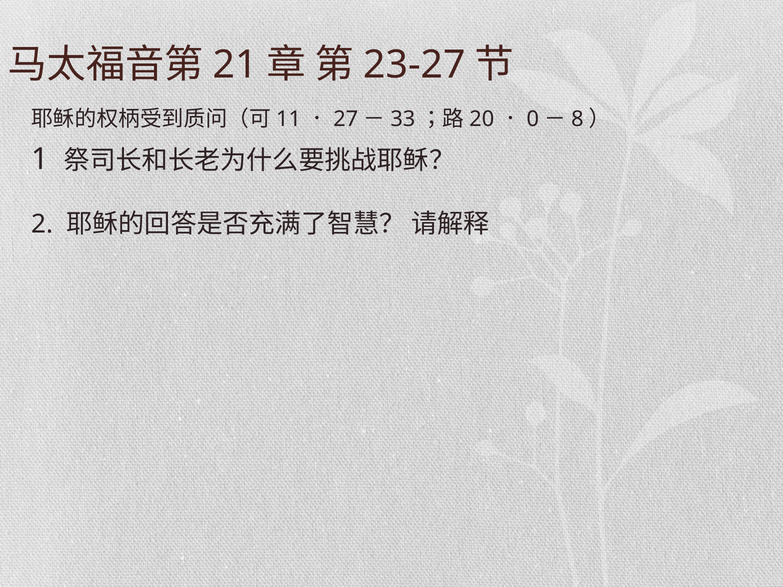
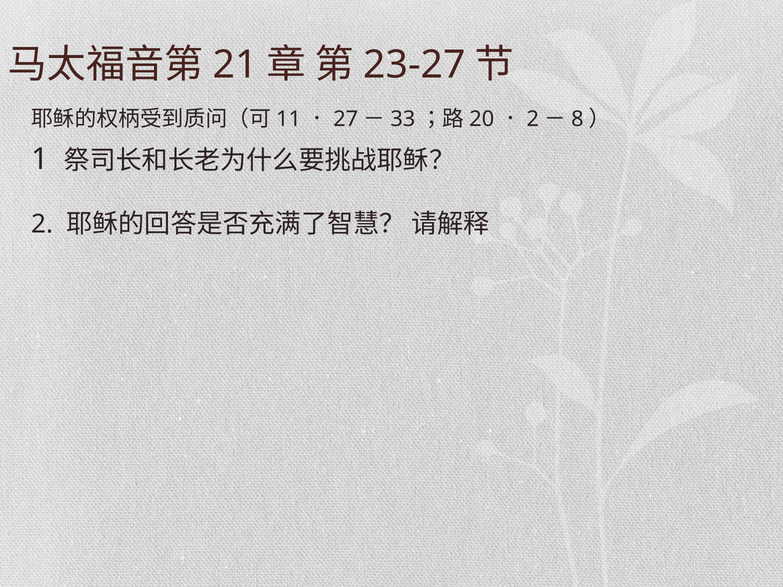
0 at (533, 119): 0 -> 2
